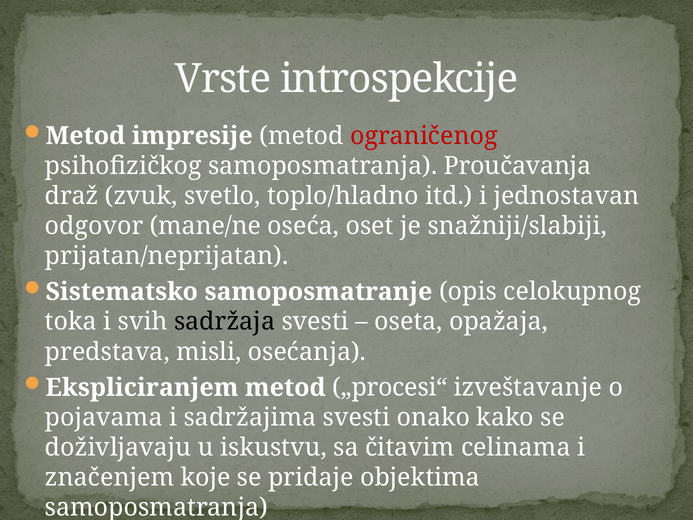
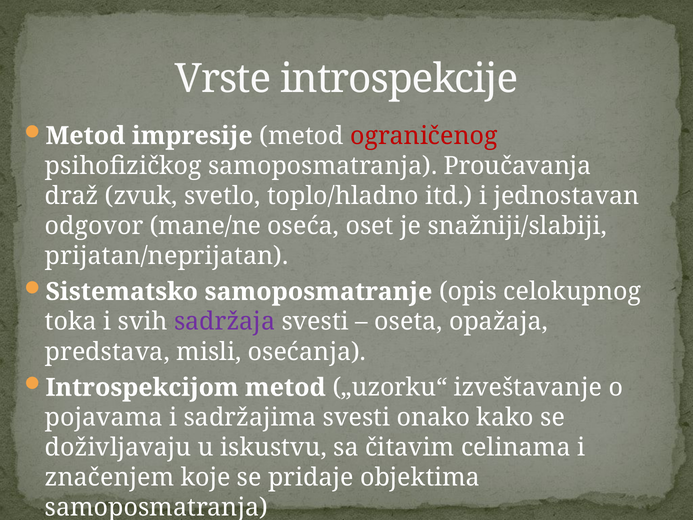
sadržaja colour: black -> purple
Ekspliciranjem: Ekspliciranjem -> Introspekcijom
„procesi“: „procesi“ -> „uzorku“
